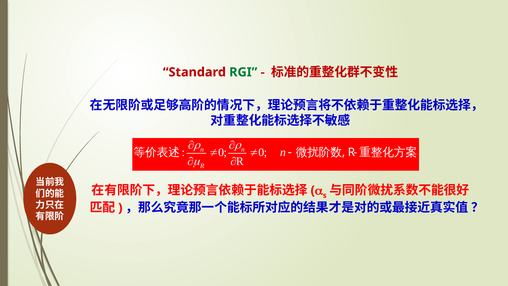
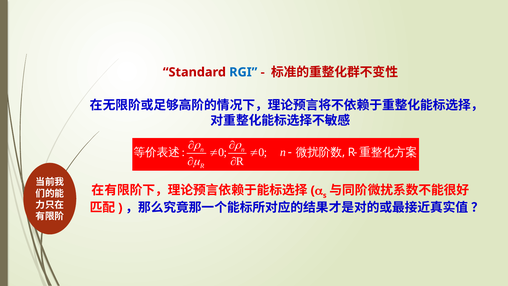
RGI colour: green -> blue
